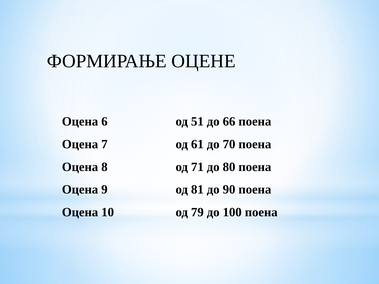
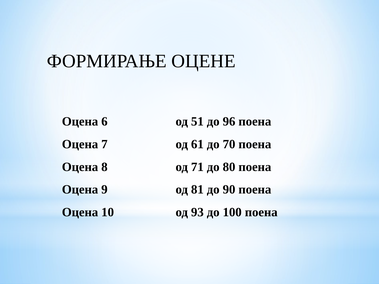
66: 66 -> 96
79: 79 -> 93
